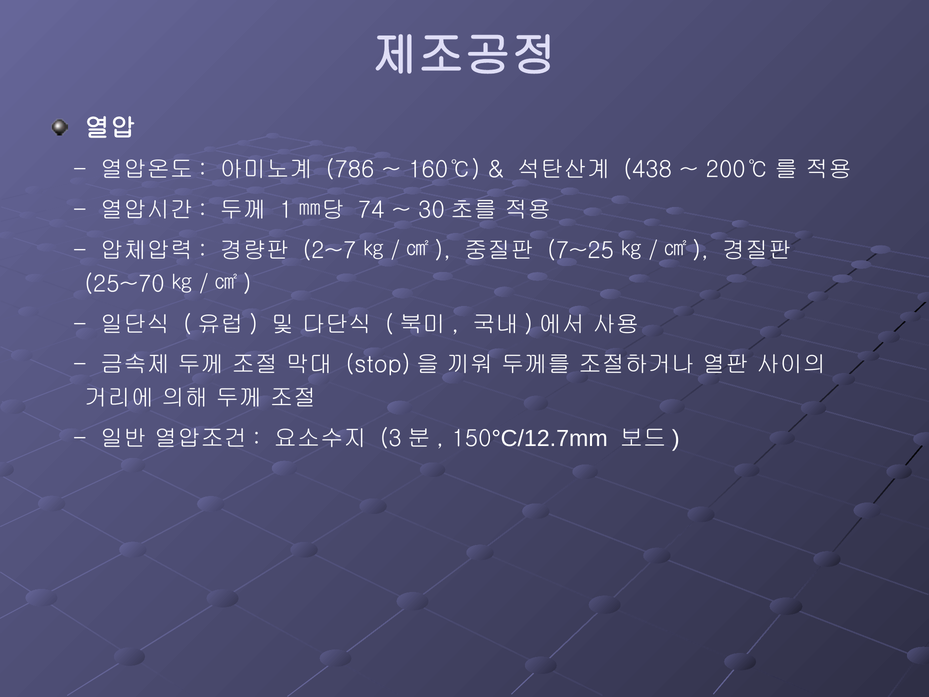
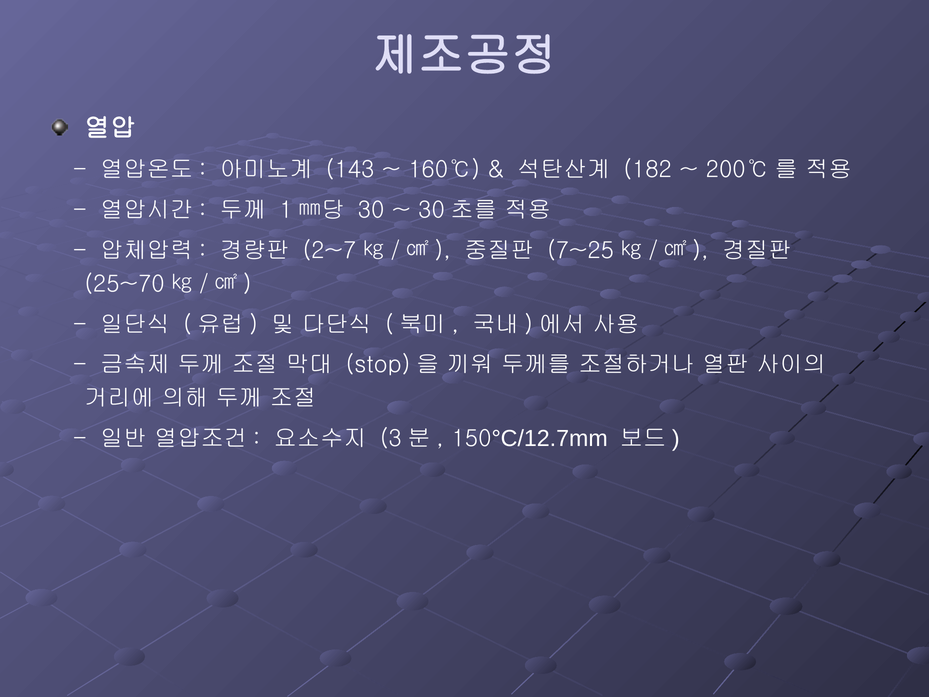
786: 786 -> 143
438: 438 -> 182
74: 74 -> 30
